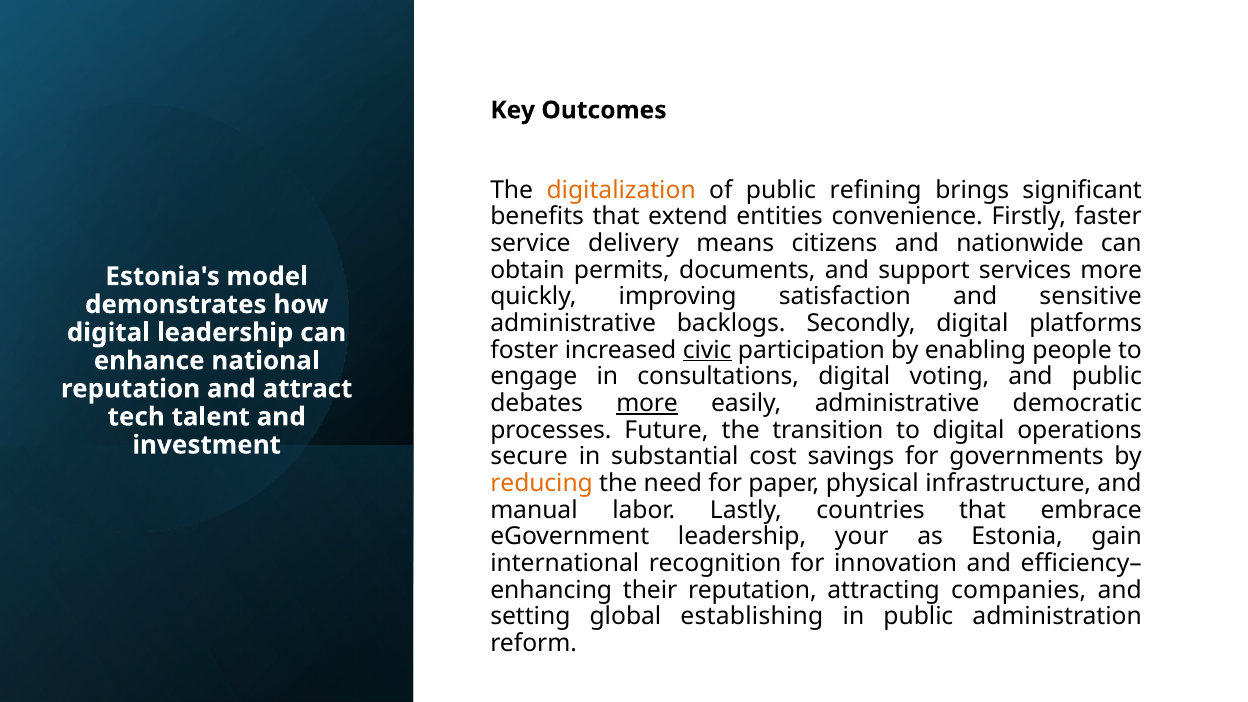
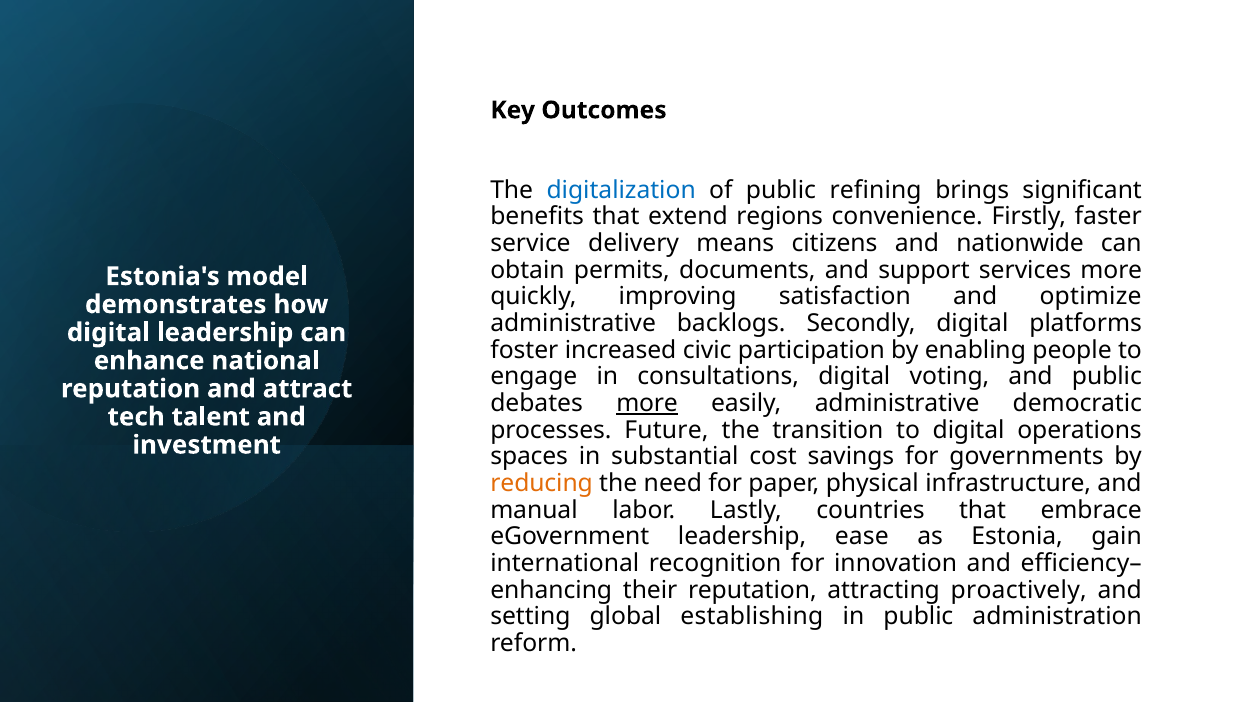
digitalization colour: orange -> blue
entities: entities -> regions
sensitive: sensitive -> optimize
civic underline: present -> none
secure: secure -> spaces
your: your -> ease
companies: companies -> proactively
